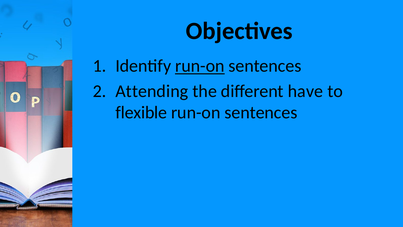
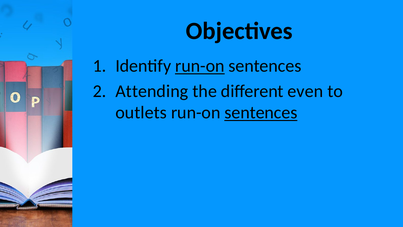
have: have -> even
flexible: flexible -> outlets
sentences at (261, 113) underline: none -> present
